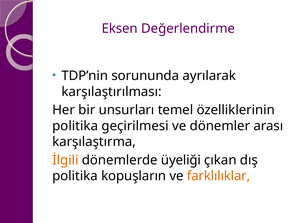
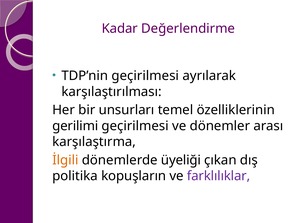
Eksen: Eksen -> Kadar
TDP’nin sorununda: sorununda -> geçirilmesi
politika at (75, 126): politika -> gerilimi
farklılıklar colour: orange -> purple
